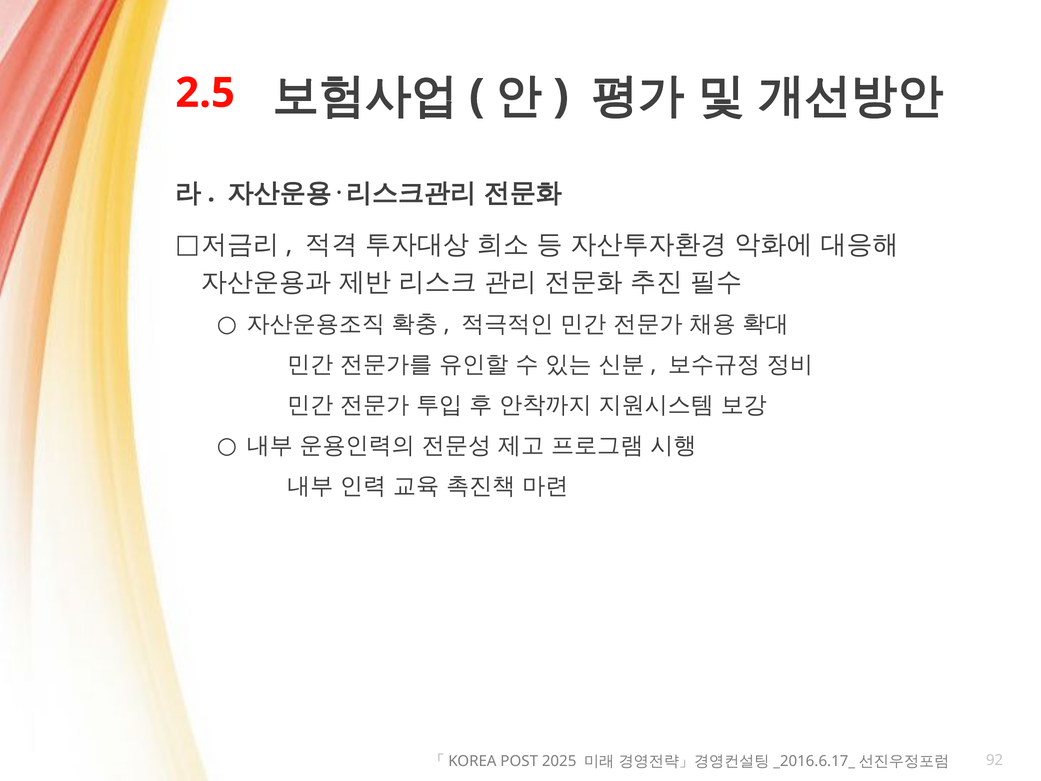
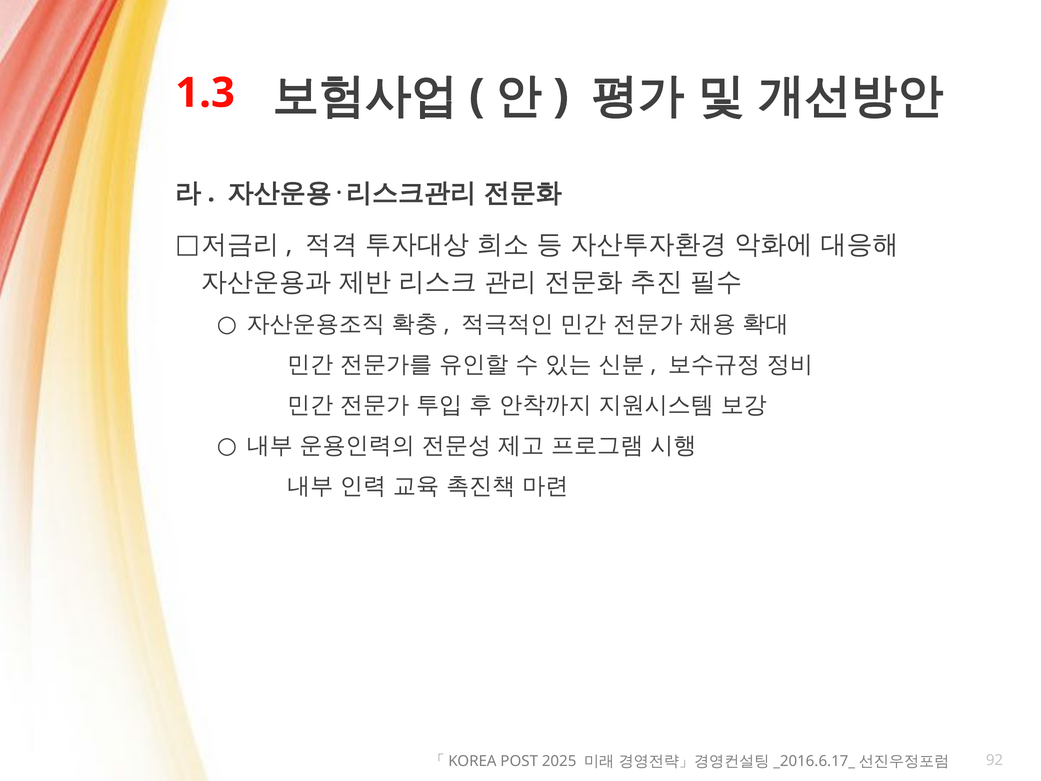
2.5: 2.5 -> 1.3
